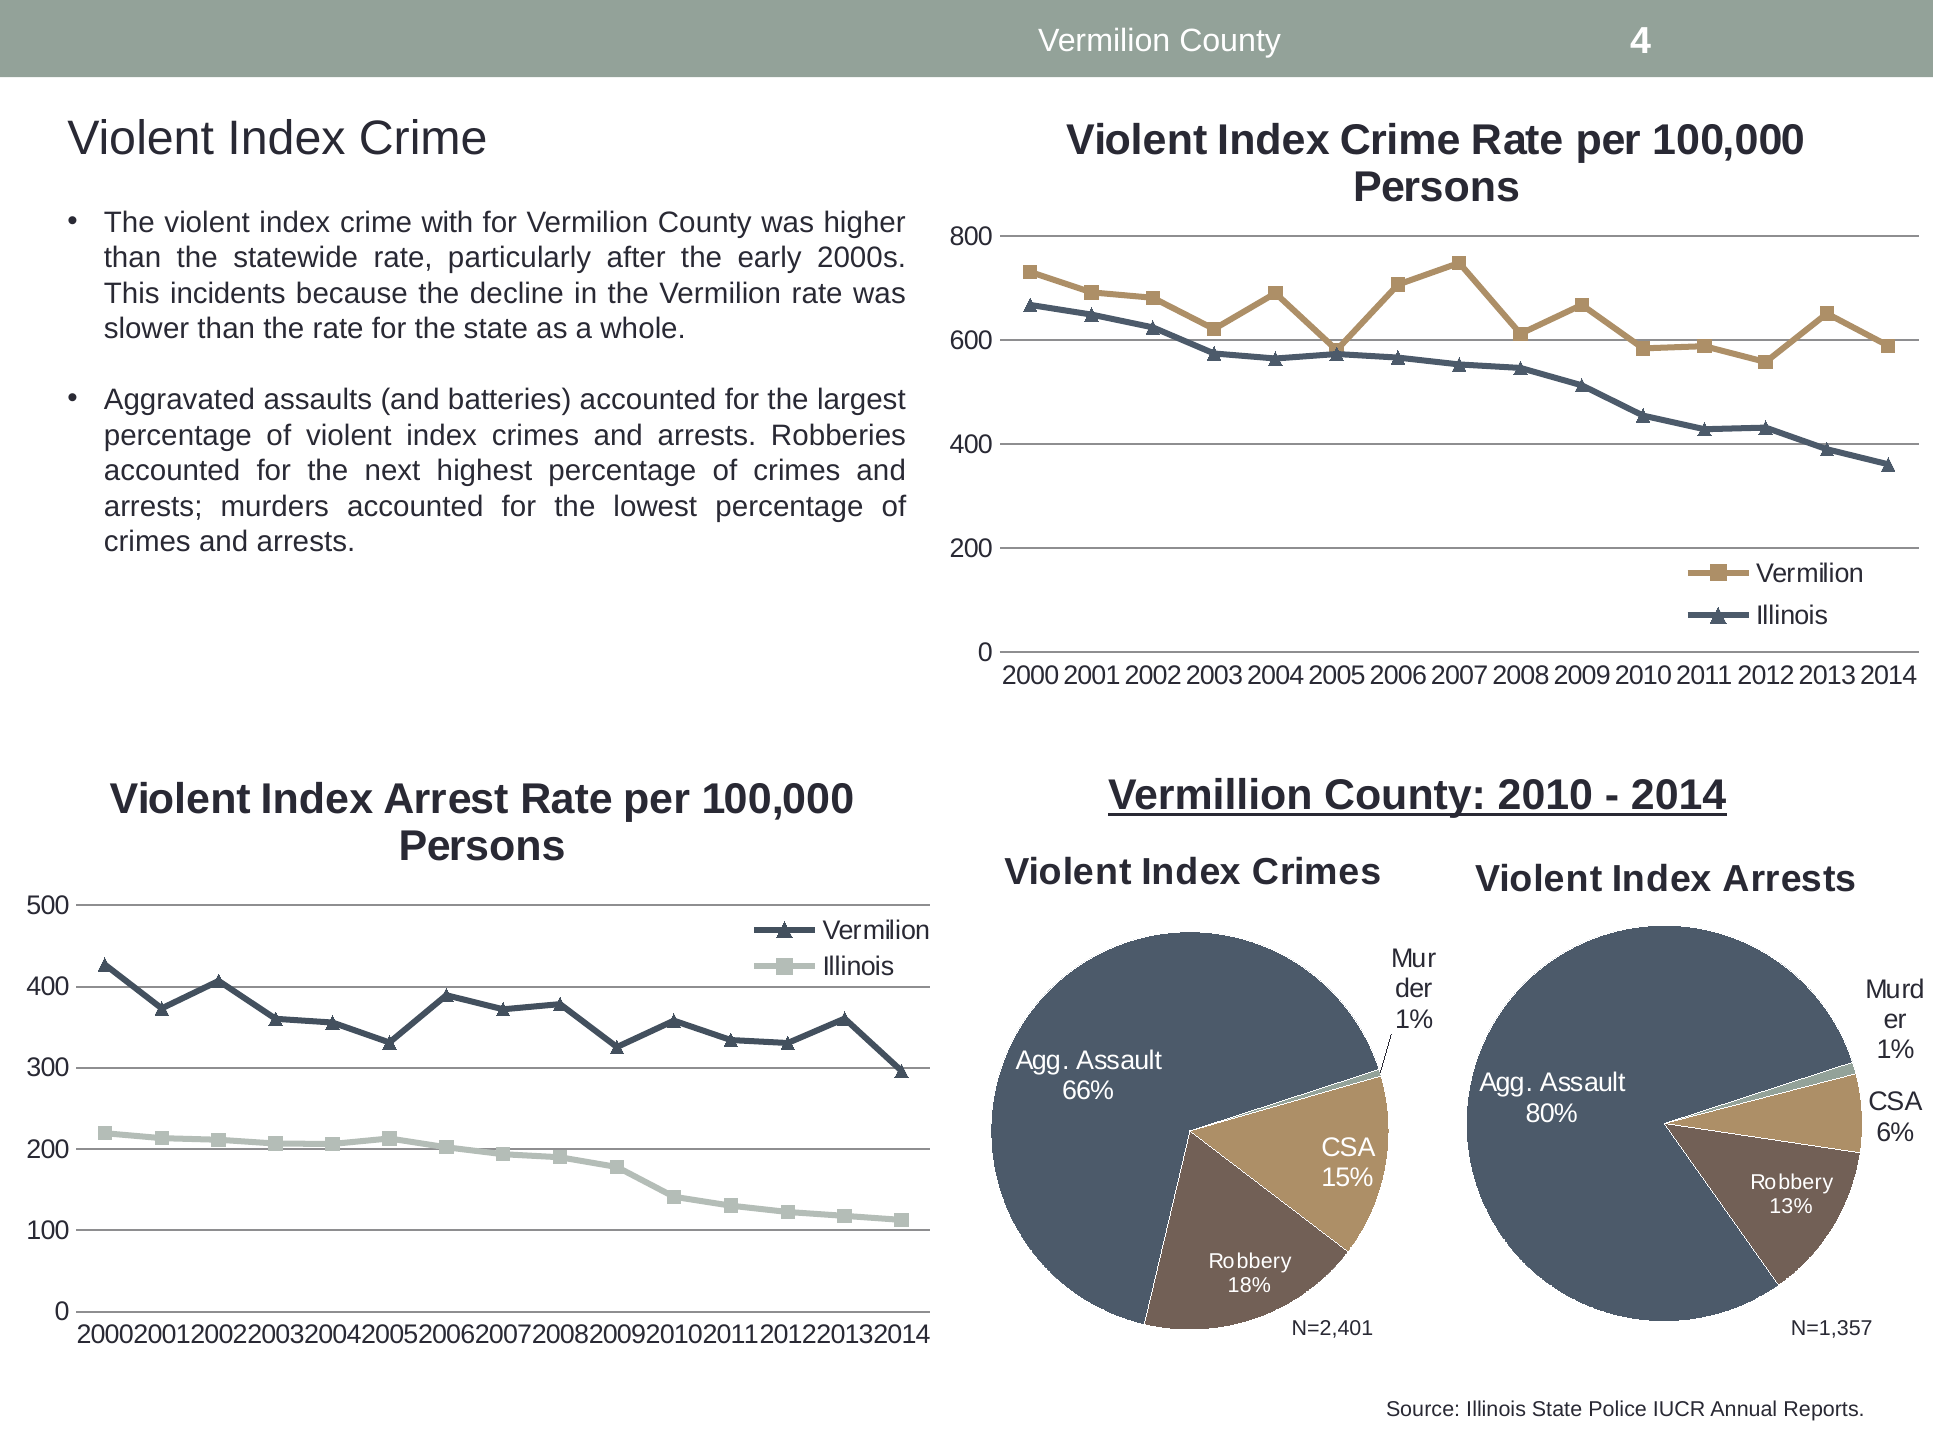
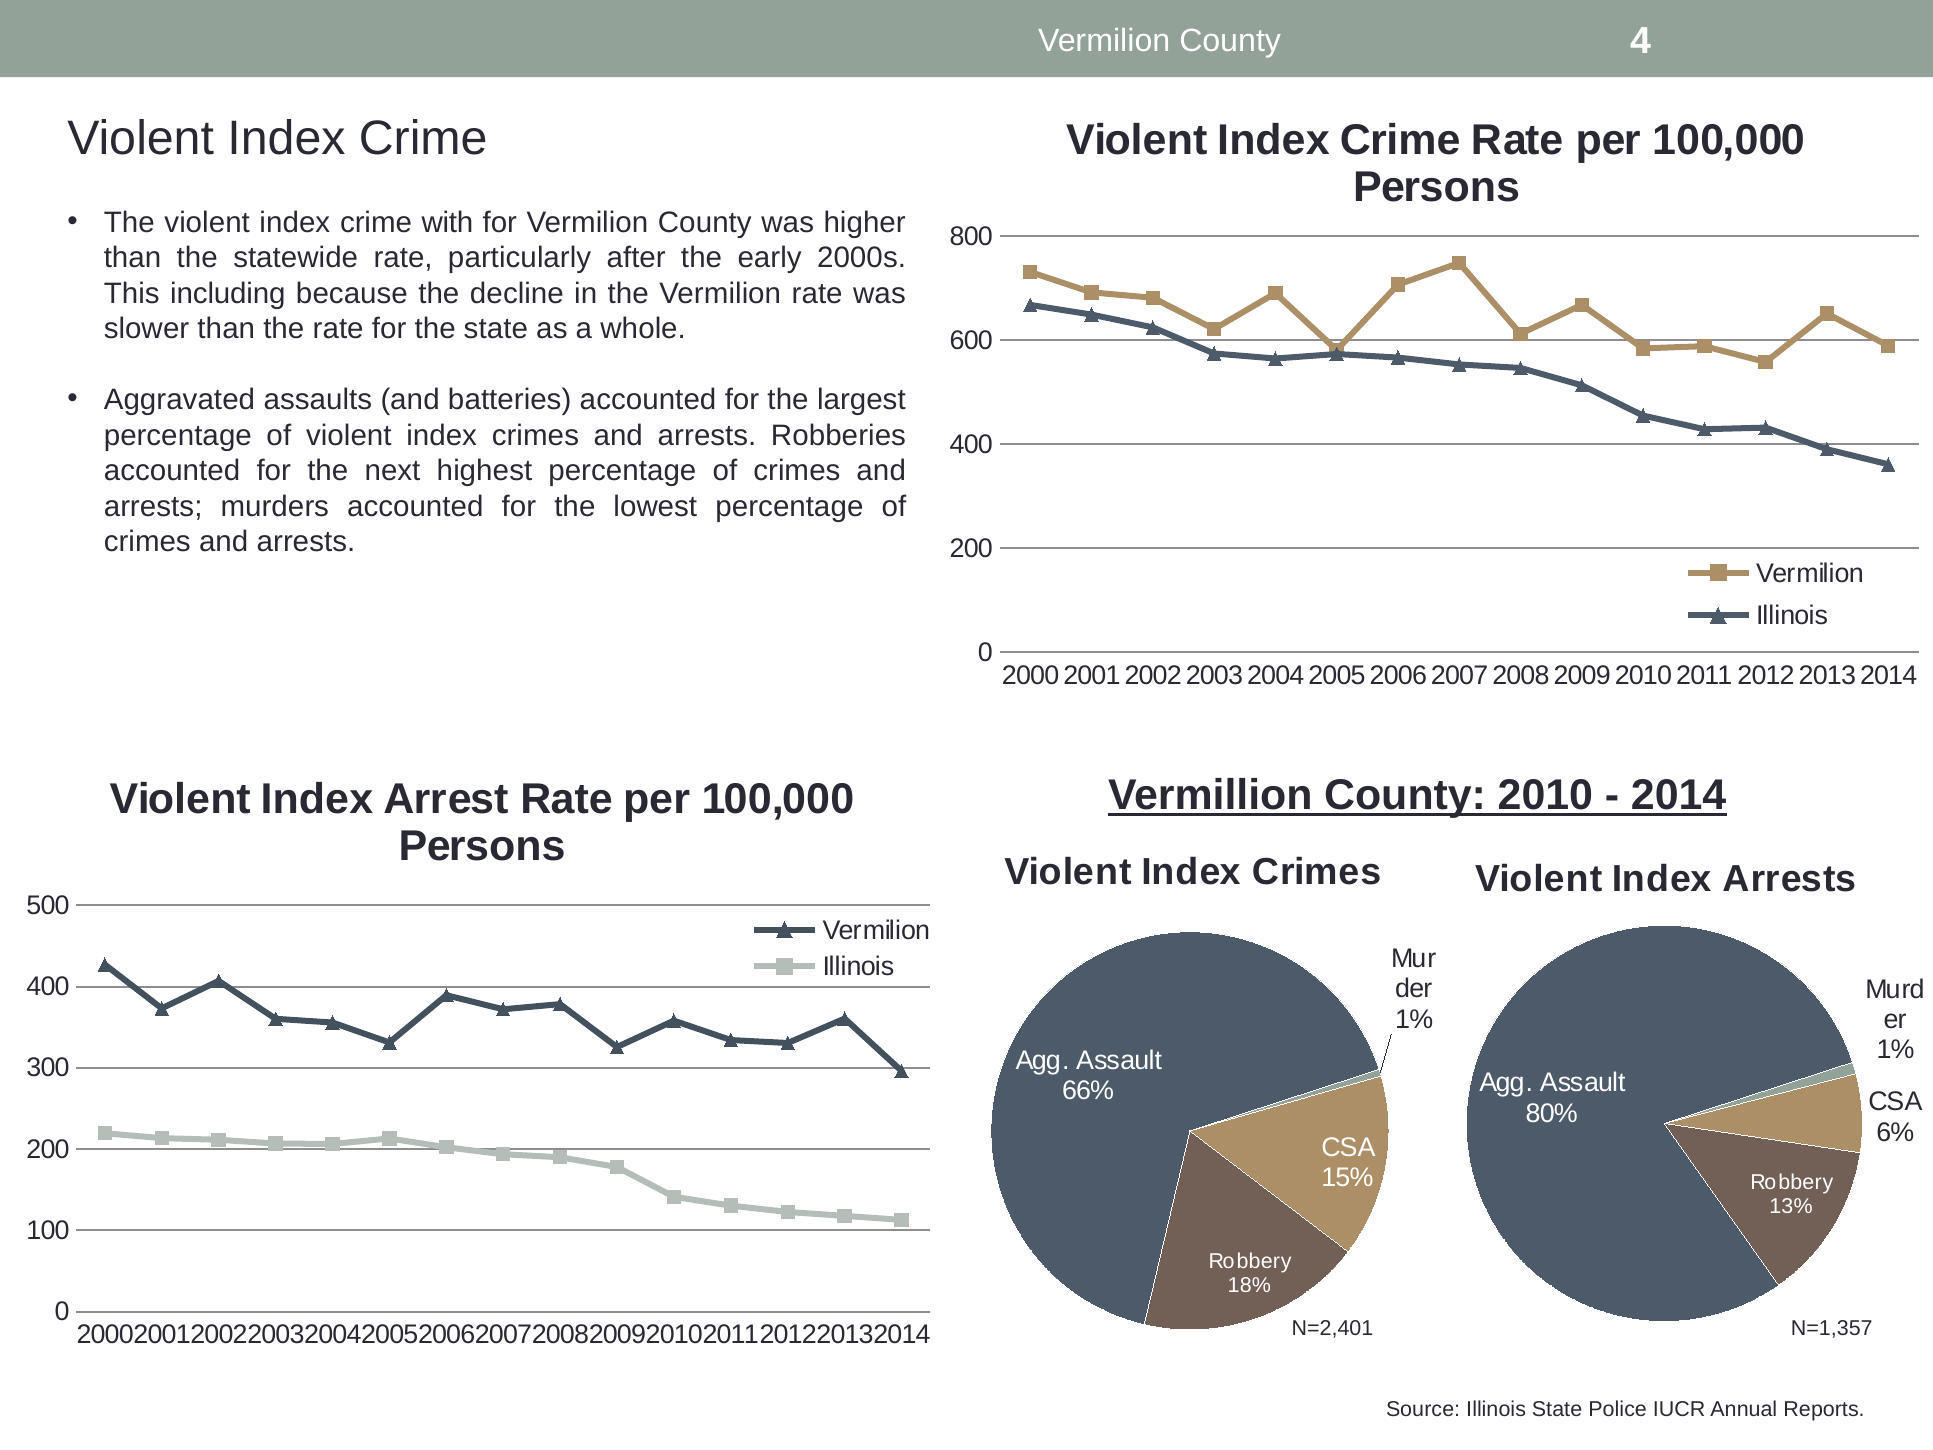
incidents: incidents -> including
